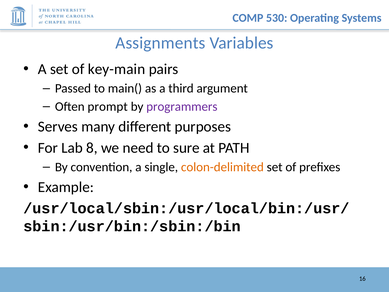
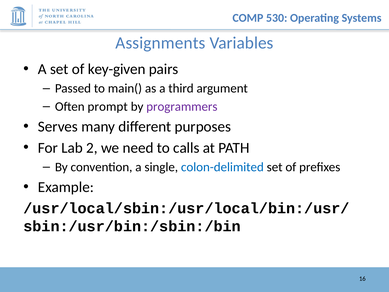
key-main: key-main -> key-given
8: 8 -> 2
sure: sure -> calls
colon-delimited colour: orange -> blue
